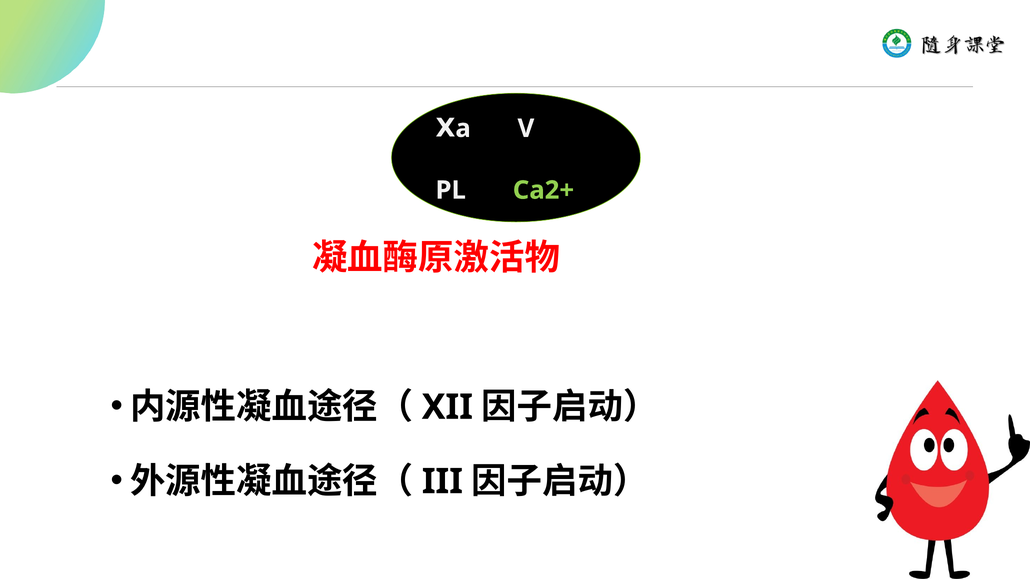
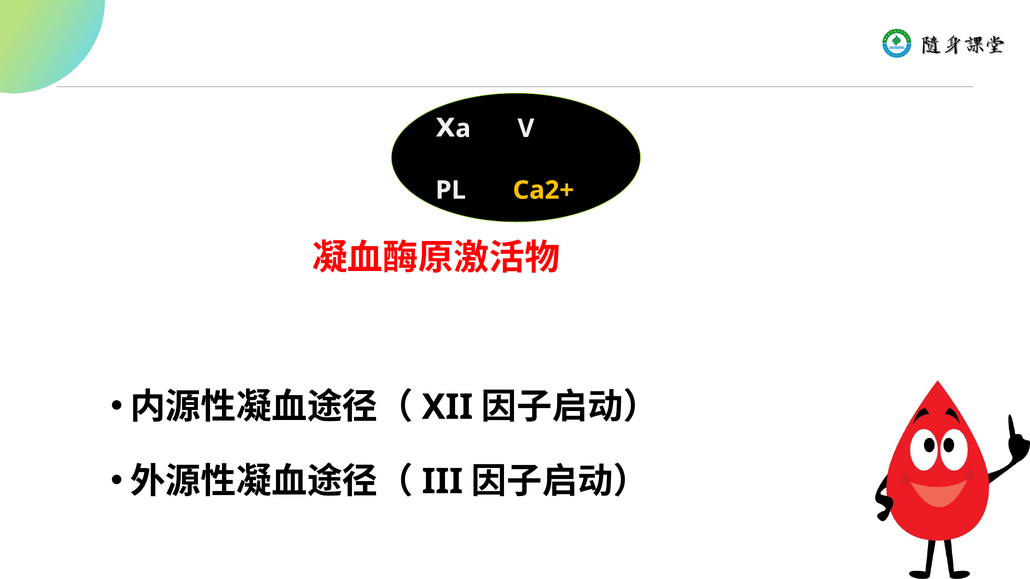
Ca2+ colour: light green -> yellow
